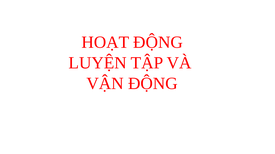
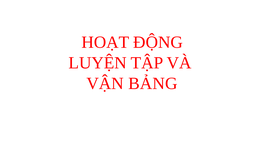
VẬN ĐỘNG: ĐỘNG -> BẢNG
